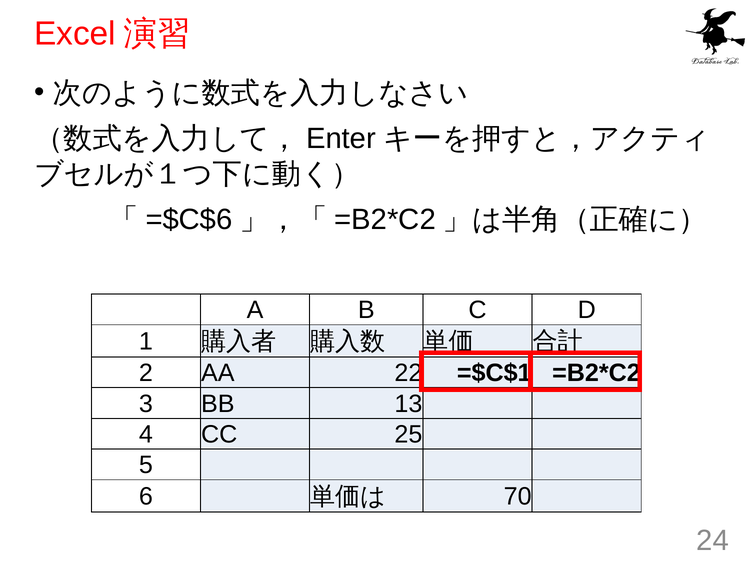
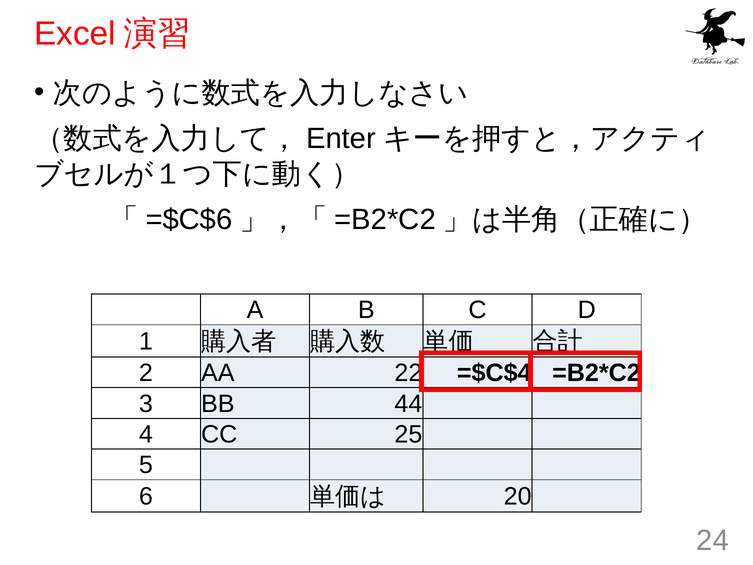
=$C$1: =$C$1 -> =$C$4
13: 13 -> 44
70: 70 -> 20
